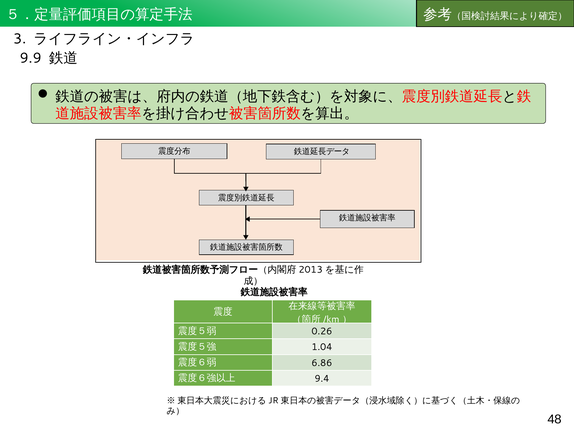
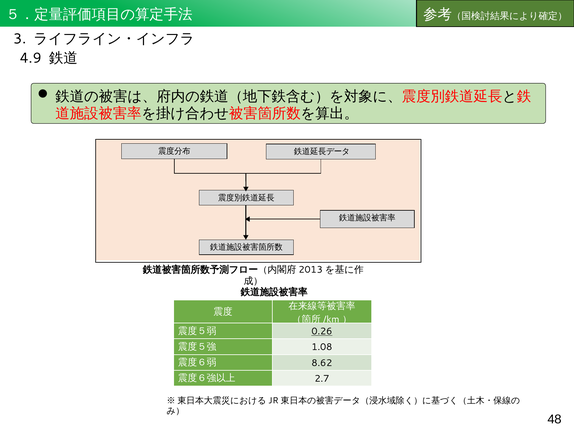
9.9: 9.9 -> 4.9
0.26 underline: none -> present
1.04: 1.04 -> 1.08
6.86: 6.86 -> 8.62
9.4: 9.4 -> 2.7
